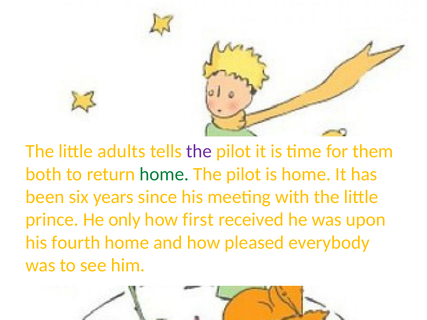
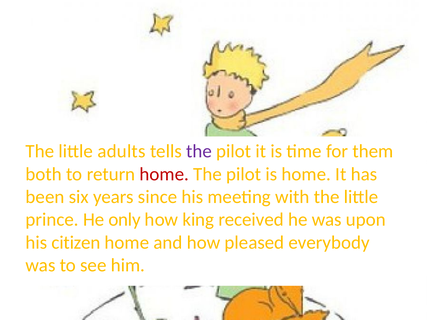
home at (164, 174) colour: green -> red
first: first -> king
fourth: fourth -> citizen
